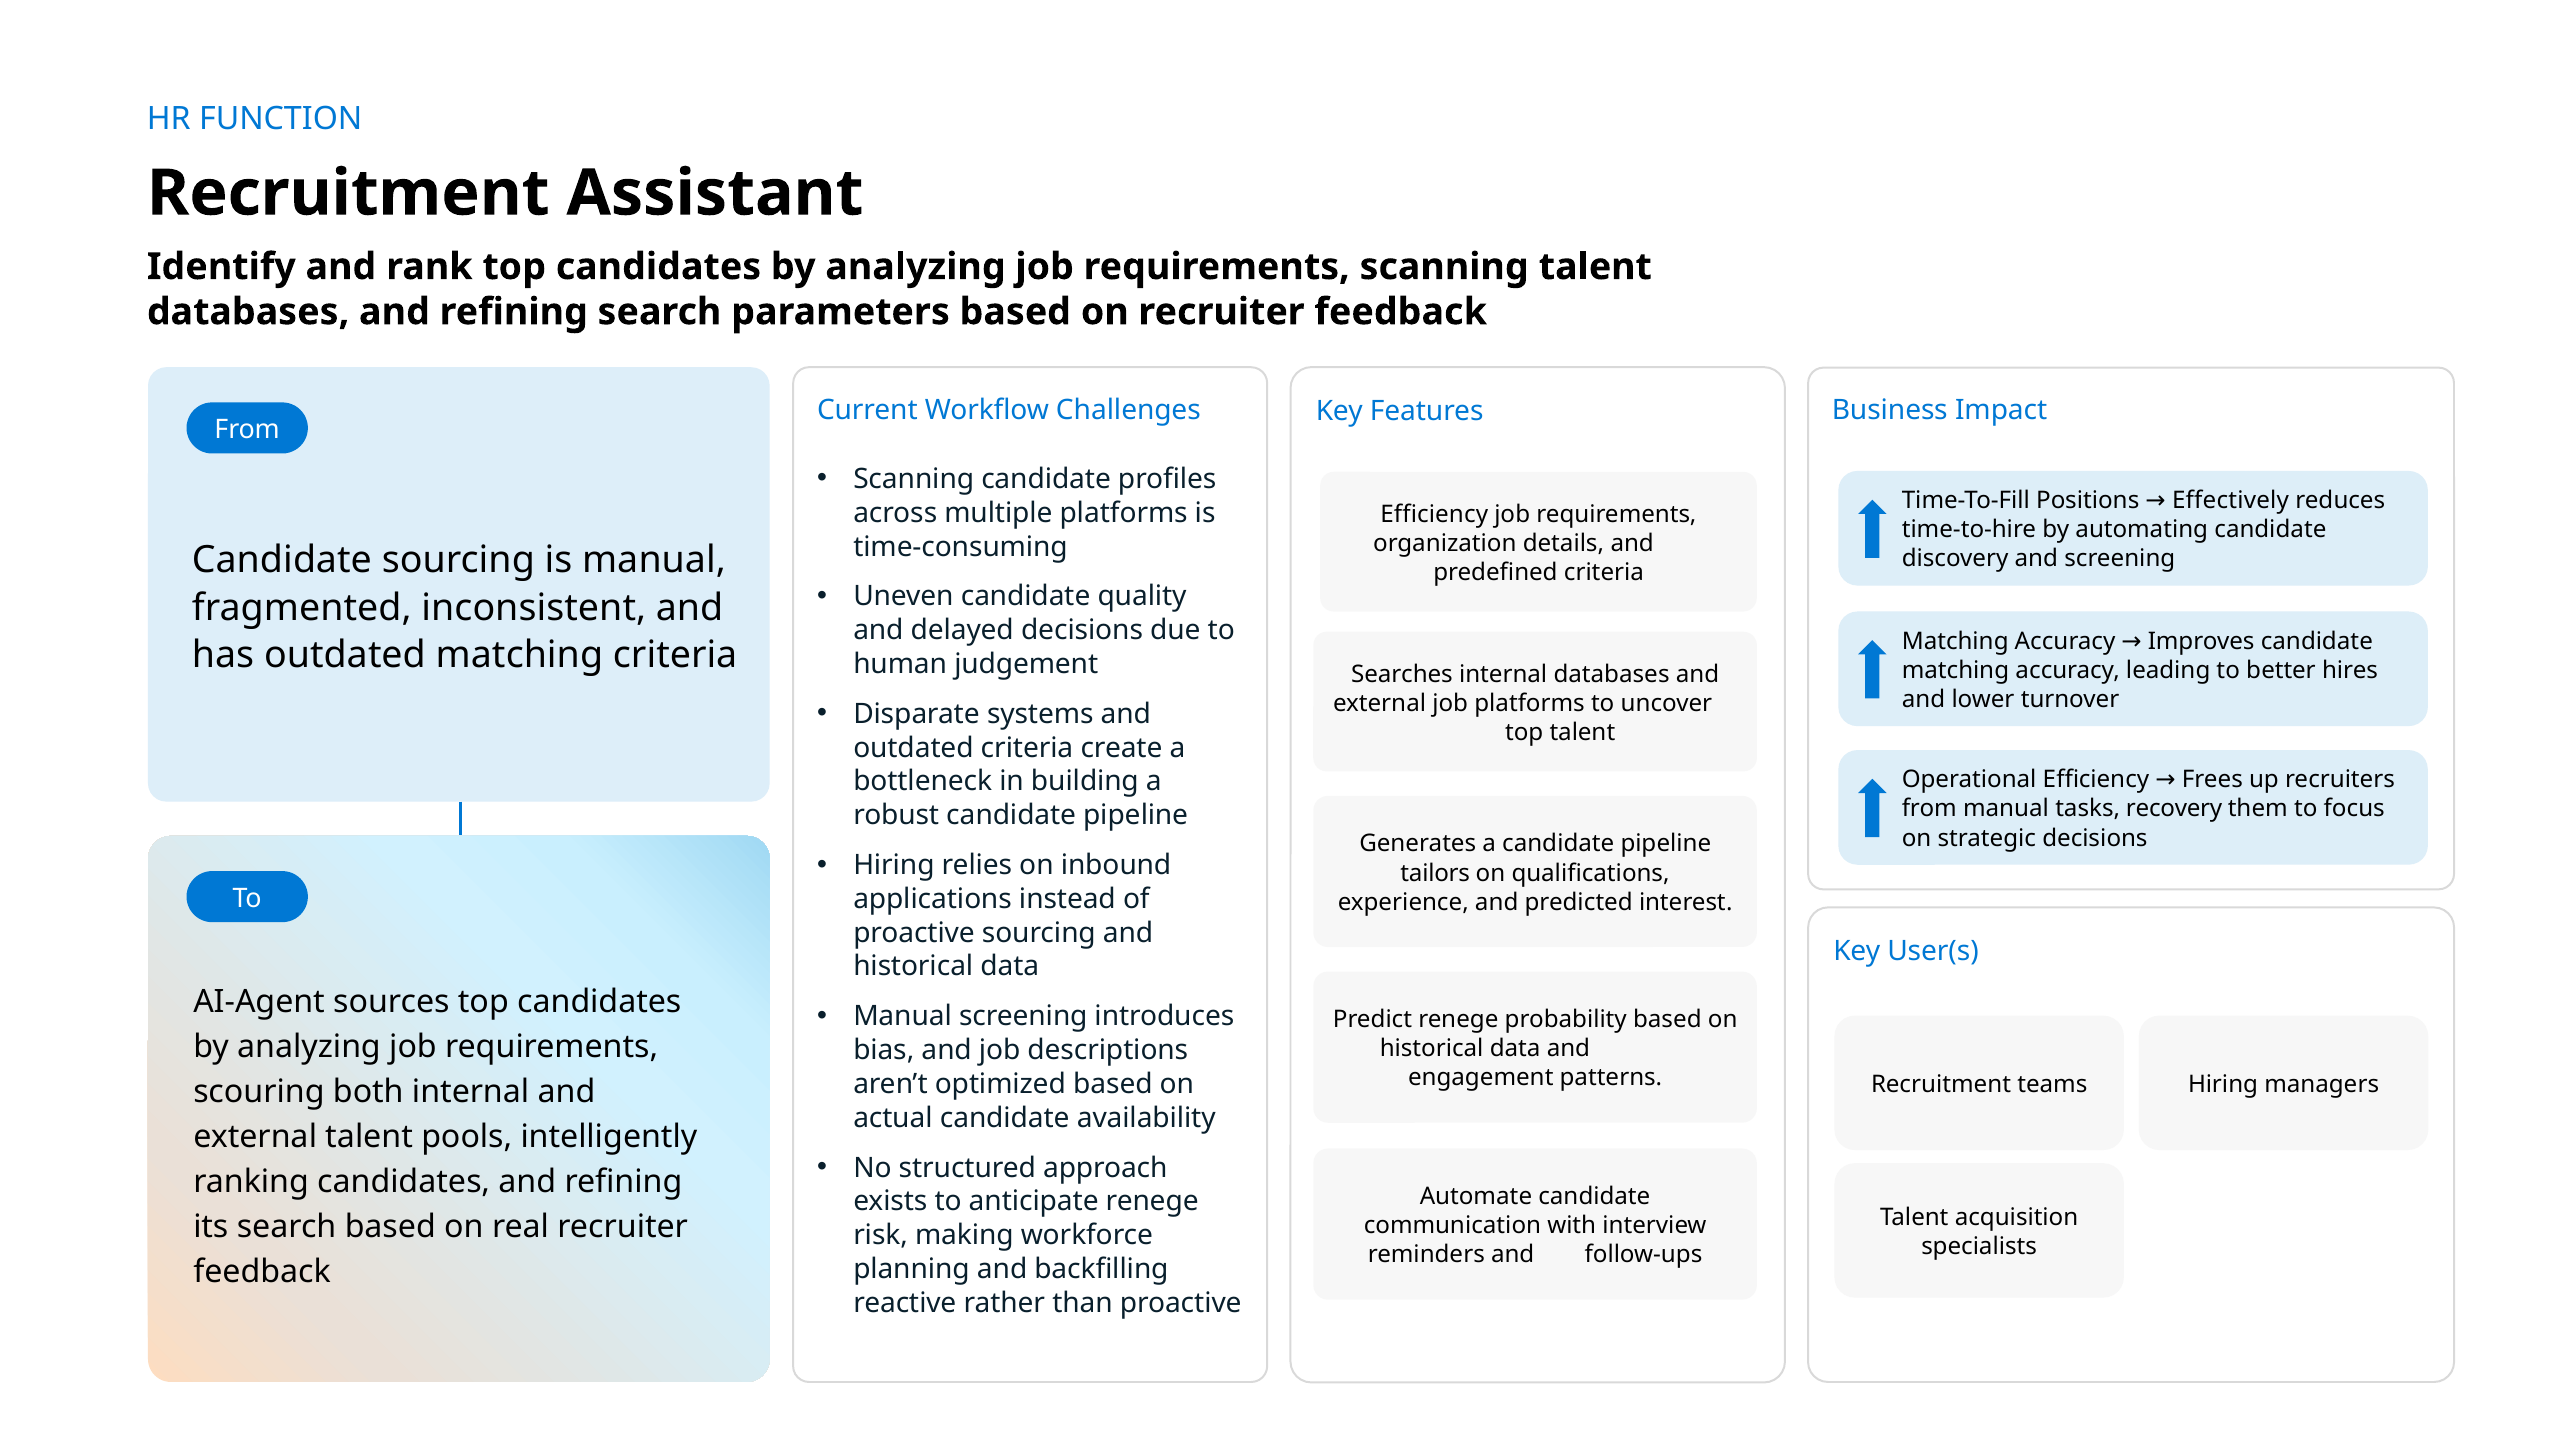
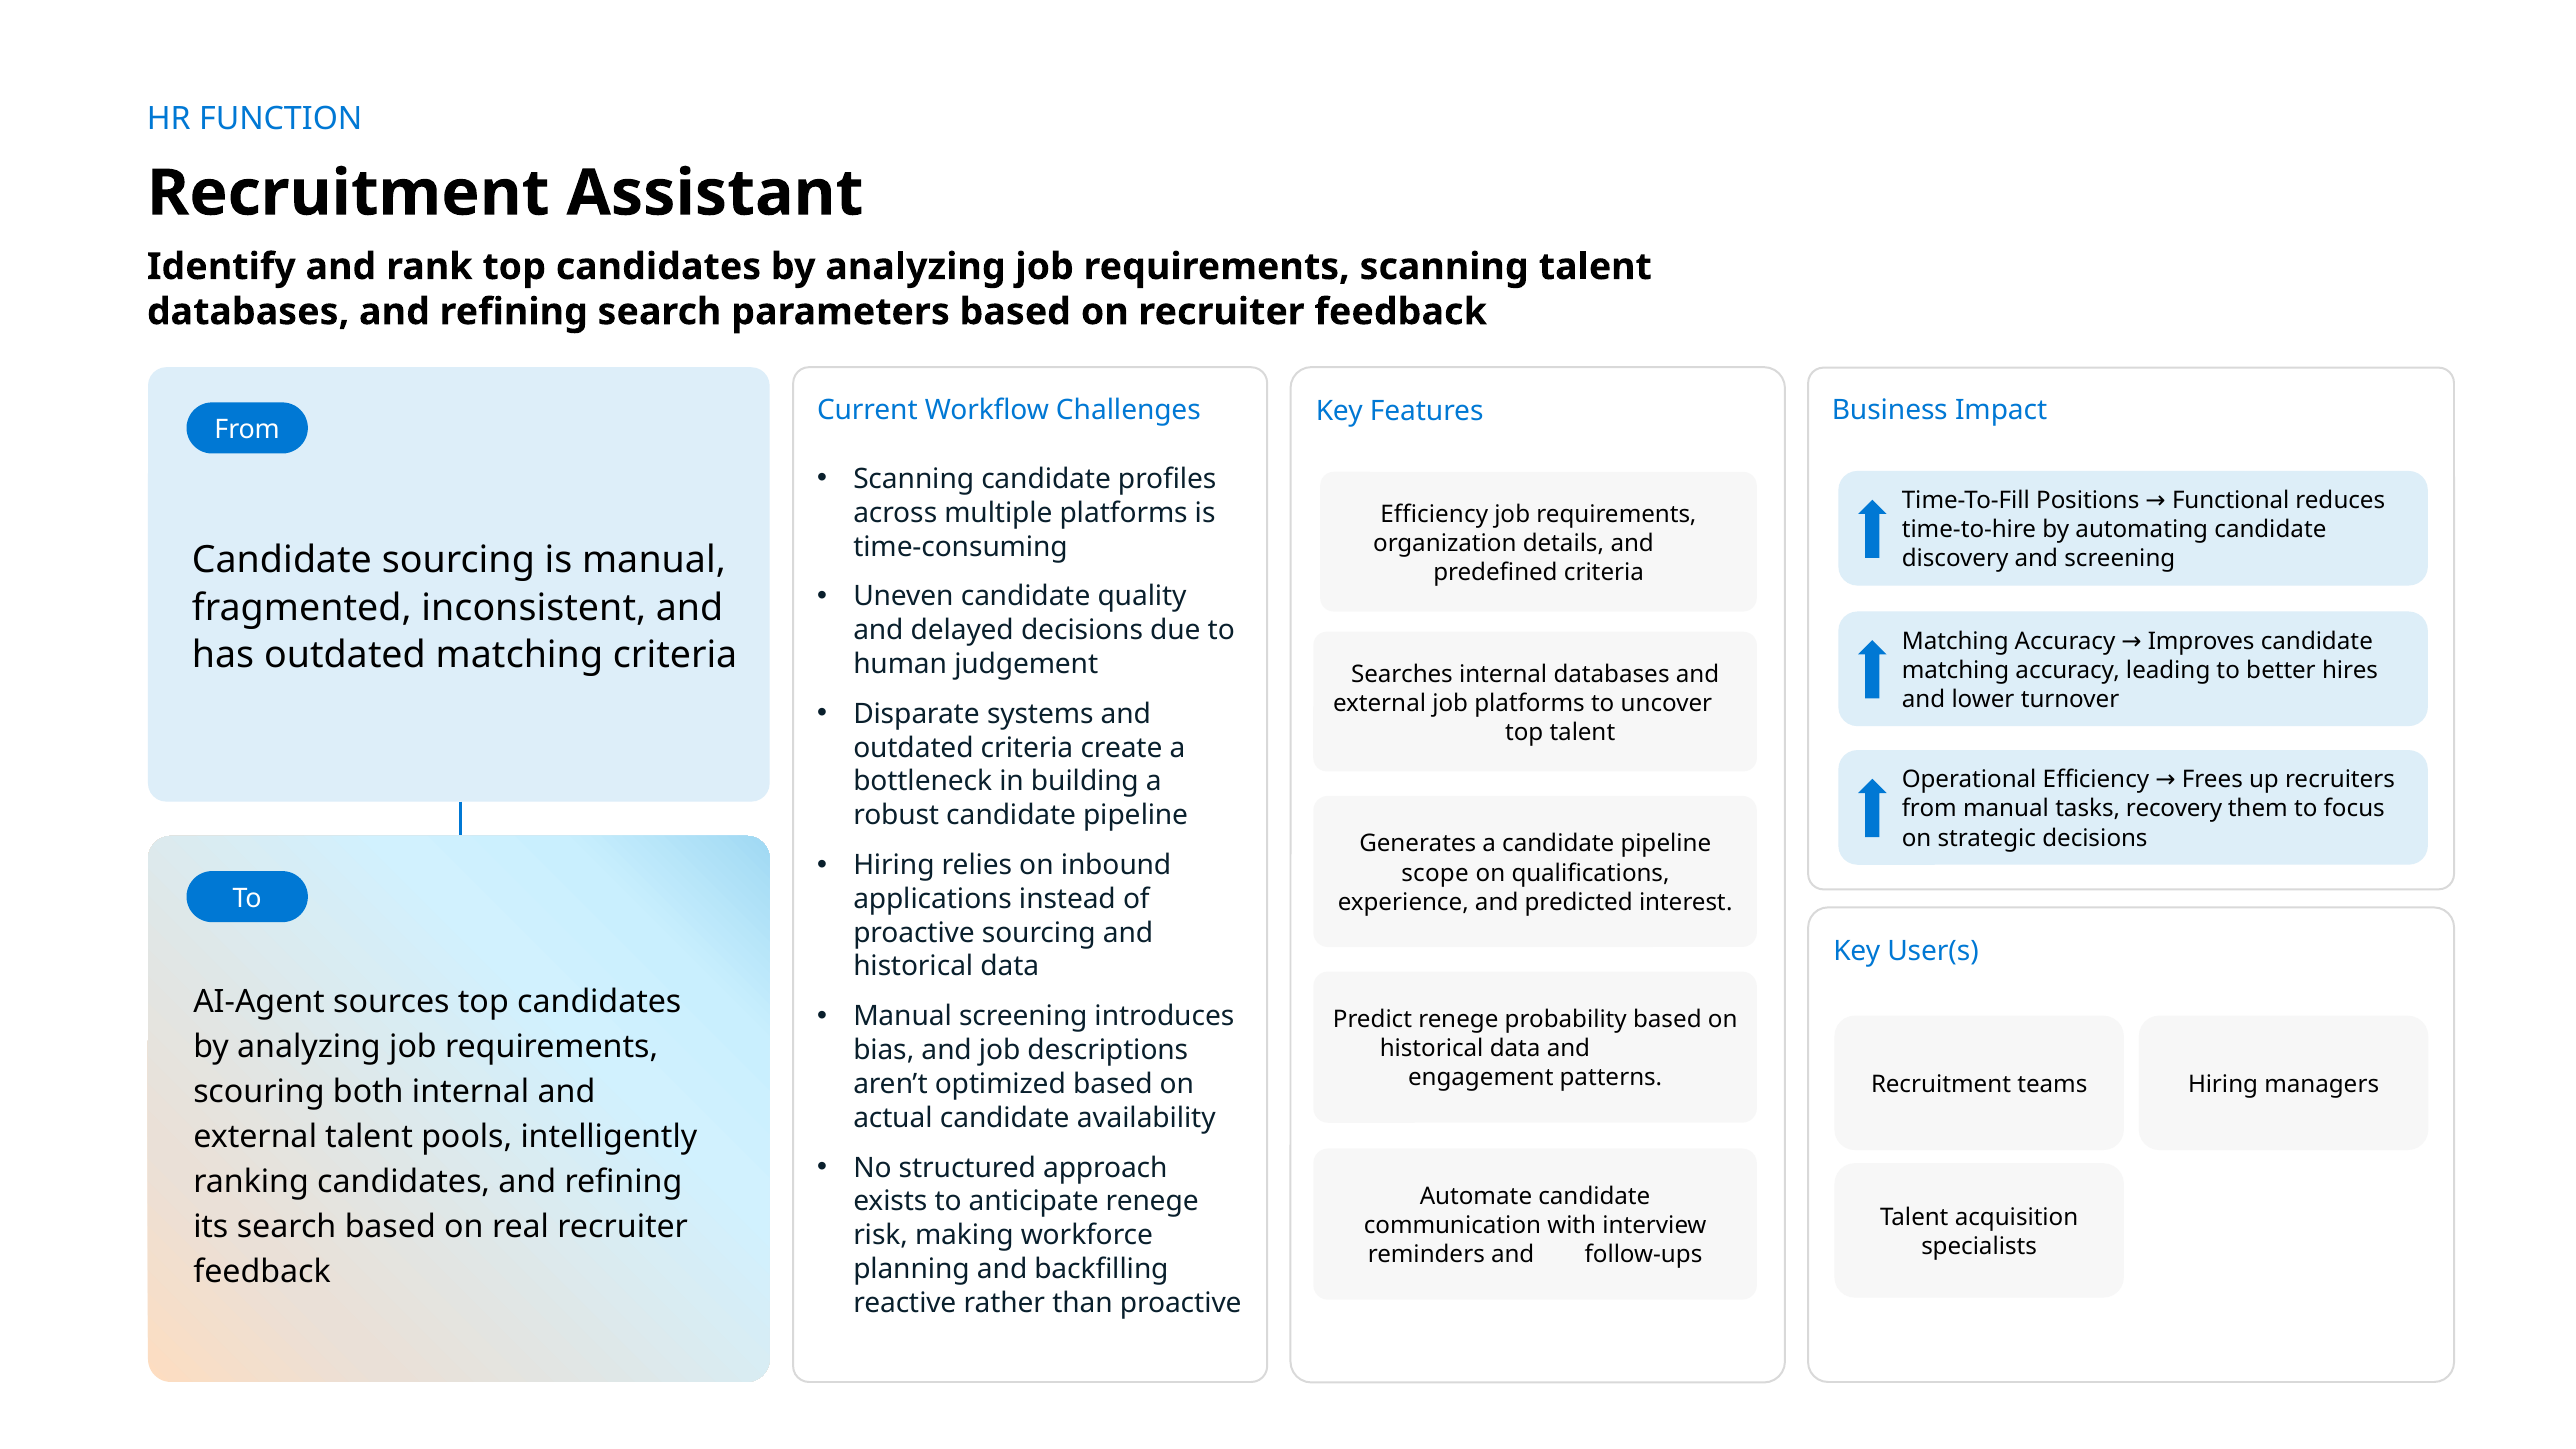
Effectively: Effectively -> Functional
tailors: tailors -> scope
